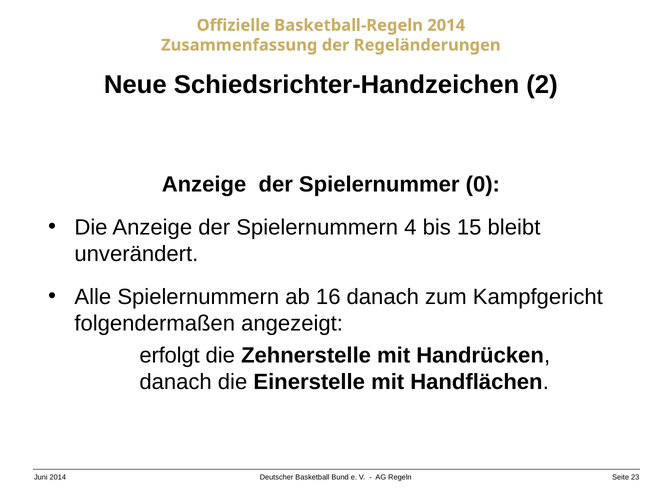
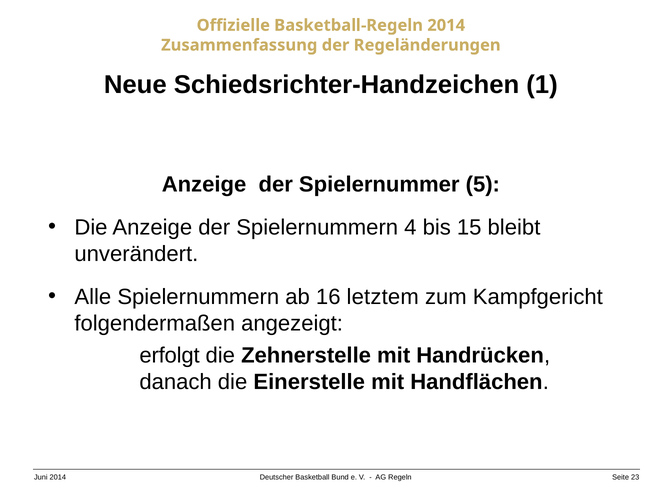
2: 2 -> 1
0: 0 -> 5
16 danach: danach -> letztem
